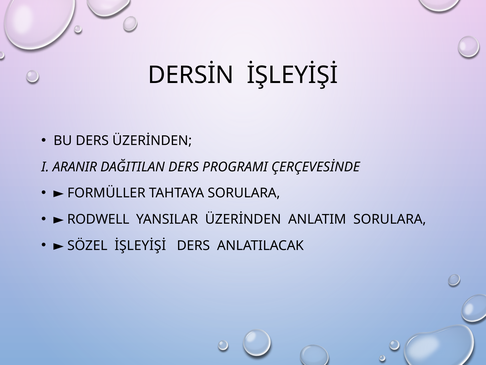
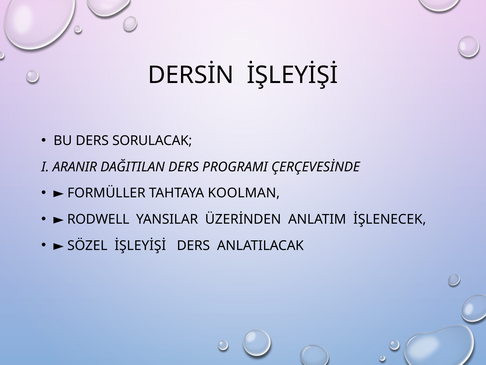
DERS ÜZERİNDEN: ÜZERİNDEN -> SORULACAK
TAHTAYA SORULARA: SORULARA -> KOOLMAN
ANLATIM SORULARA: SORULARA -> İŞLENECEK
